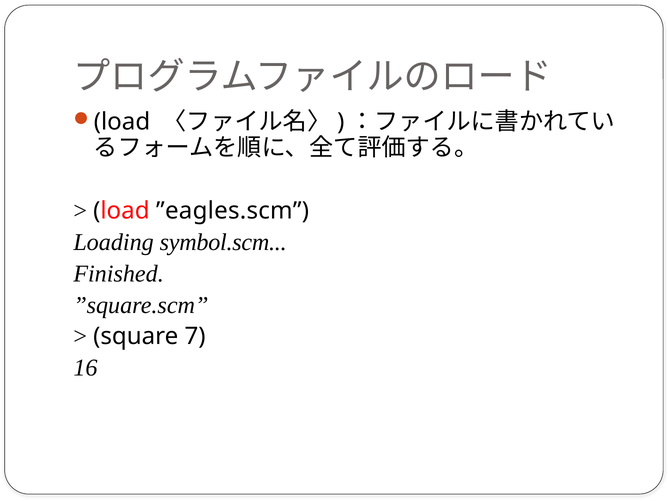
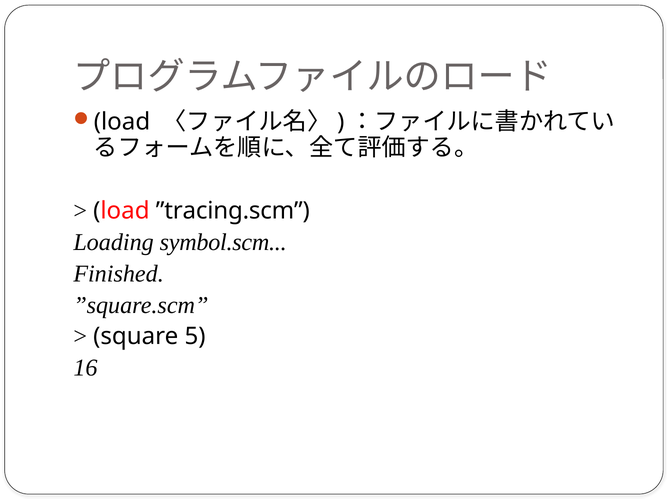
”eagles.scm: ”eagles.scm -> ”tracing.scm
7: 7 -> 5
